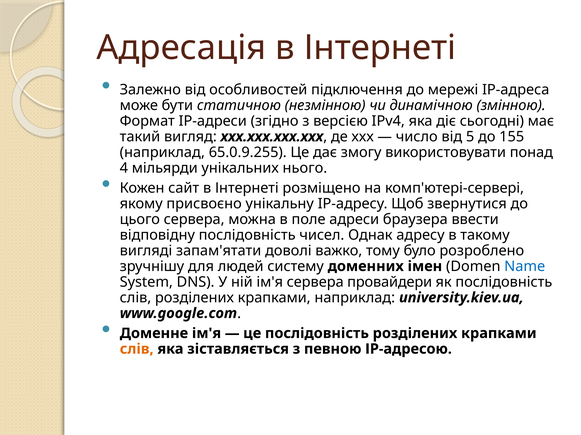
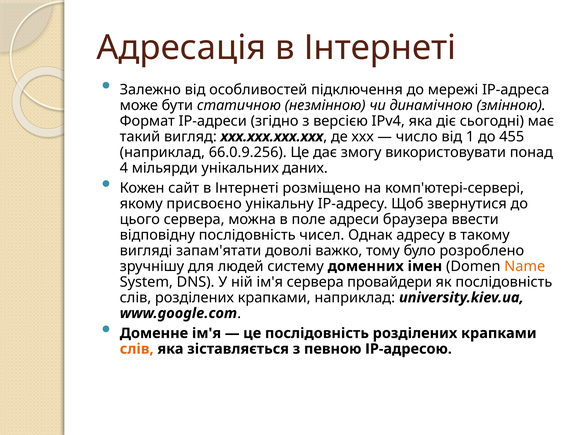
5: 5 -> 1
155: 155 -> 455
65.0.9.255: 65.0.9.255 -> 66.0.9.256
нього: нього -> даних
Name colour: blue -> orange
